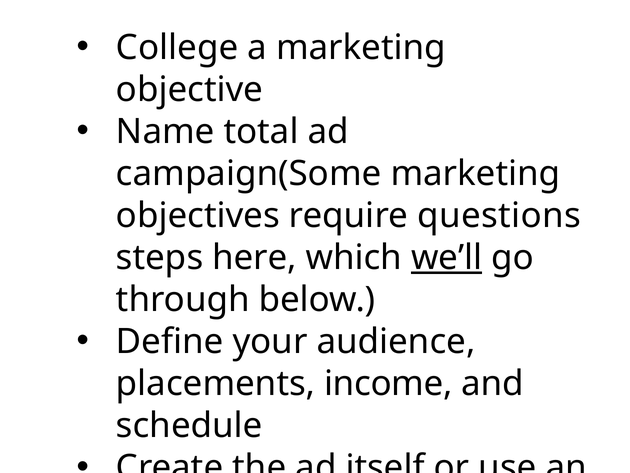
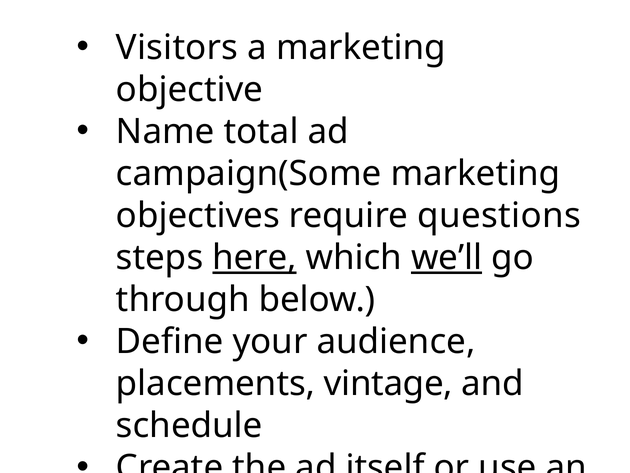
College: College -> Visitors
here underline: none -> present
income: income -> vintage
